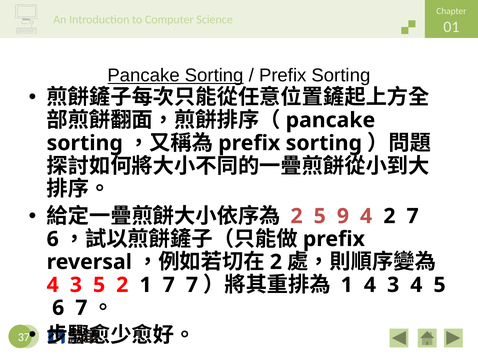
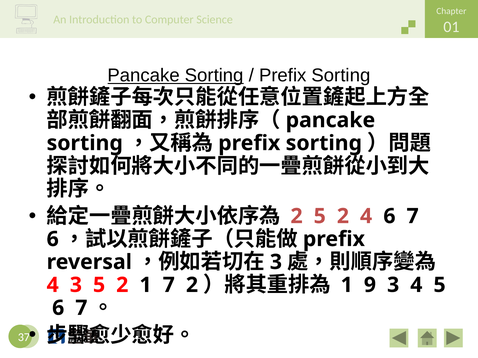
2 5 9: 9 -> 2
4 2: 2 -> 6
2 at (276, 262): 2 -> 3
7 7: 7 -> 2
1 4: 4 -> 9
